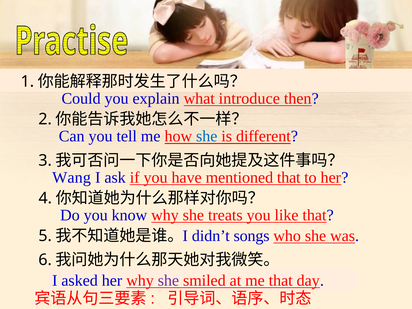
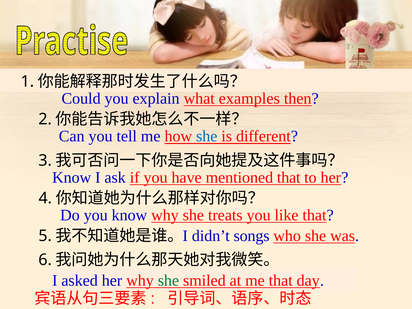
introduce: introduce -> examples
Wang at (72, 178): Wang -> Know
she at (168, 281) colour: purple -> green
